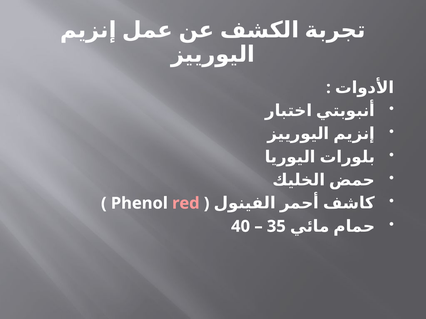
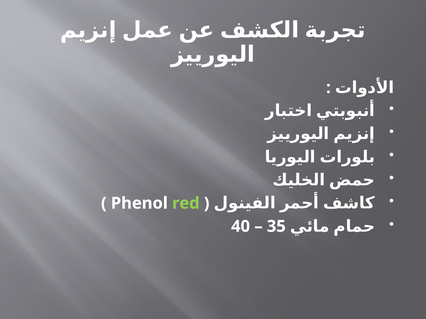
red colour: pink -> light green
